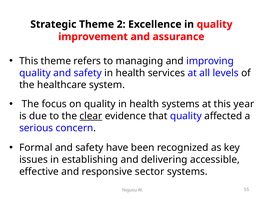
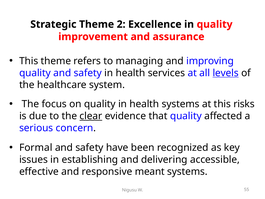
levels underline: none -> present
year: year -> risks
sector: sector -> meant
